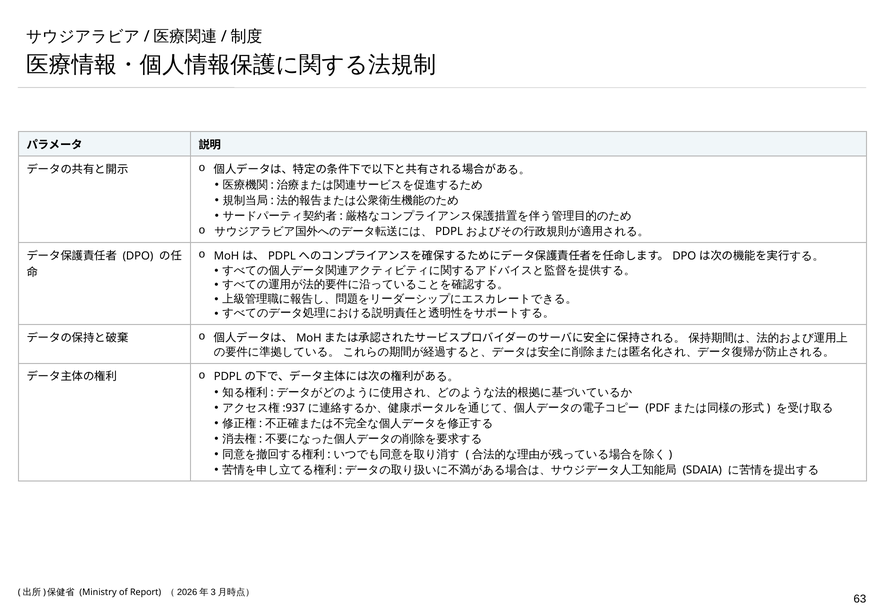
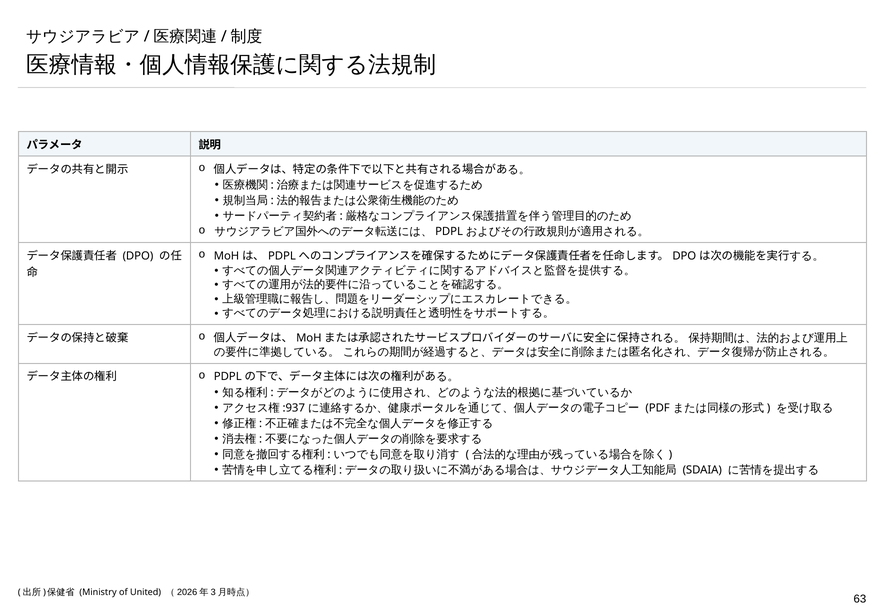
Report: Report -> United
